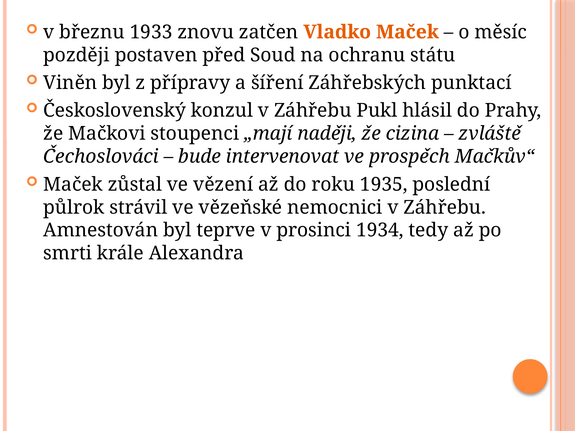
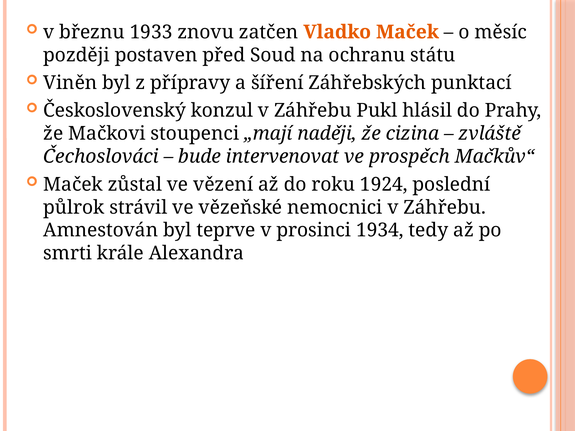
1935: 1935 -> 1924
